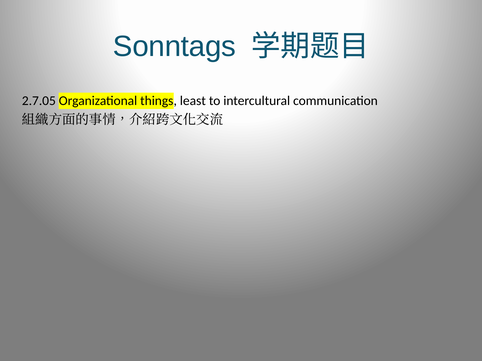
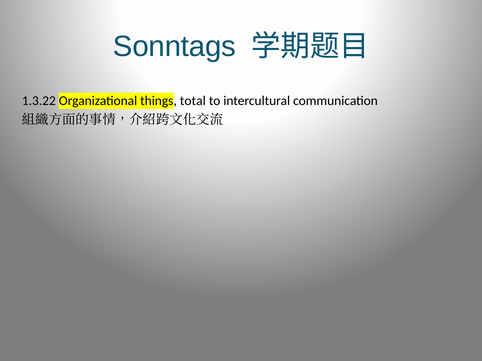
2.7.05: 2.7.05 -> 1.3.22
least: least -> total
